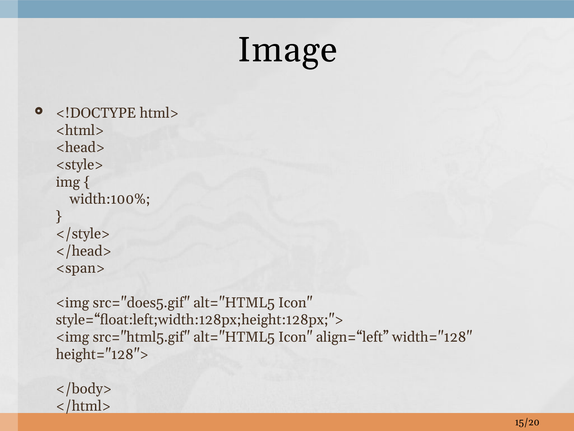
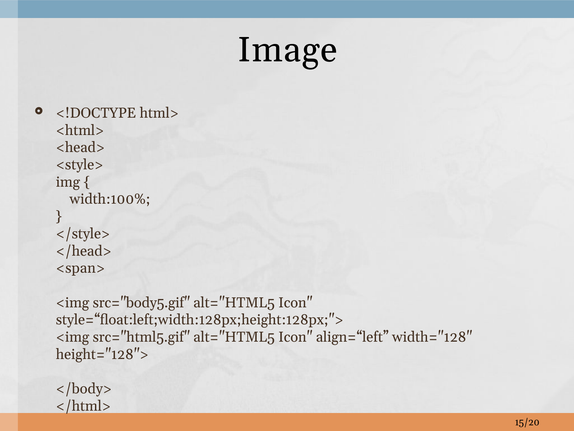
src="does5.gif: src="does5.gif -> src="body5.gif
